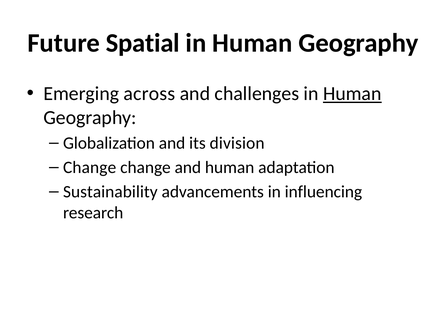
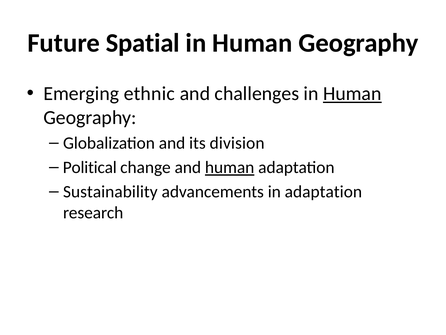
across: across -> ethnic
Change at (90, 167): Change -> Political
human at (230, 167) underline: none -> present
in influencing: influencing -> adaptation
